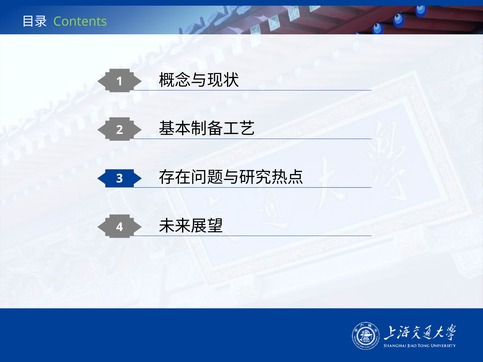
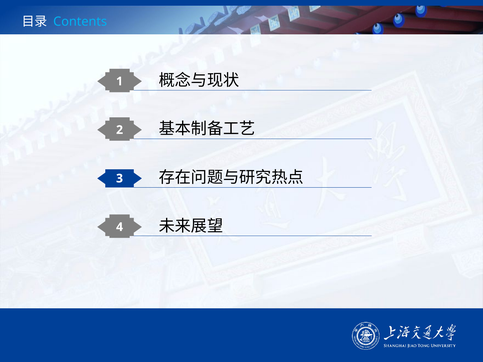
Contents colour: light green -> light blue
